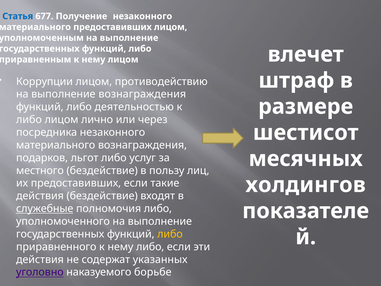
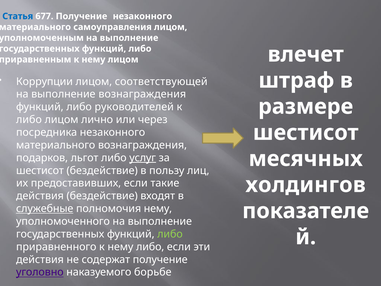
предоставивших at (113, 27): предоставивших -> самоуправления
противодействию: противодействию -> соответствующей
деятельностью: деятельностью -> руководителей
услуг underline: none -> present
местного at (40, 170): местного -> шестисот
полномочия либо: либо -> нему
либо at (170, 234) colour: yellow -> light green
содержат указанных: указанных -> получение
